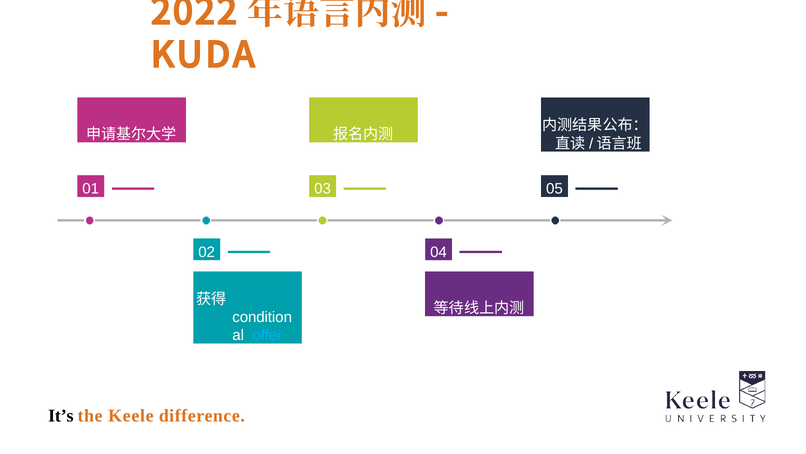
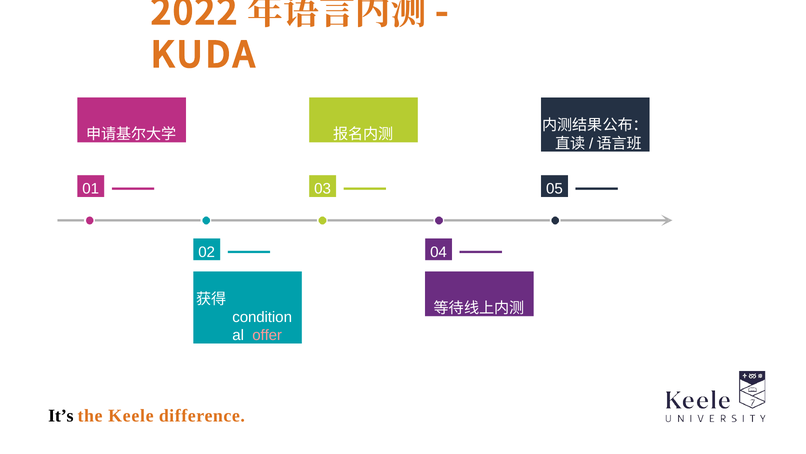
offer colour: light blue -> pink
